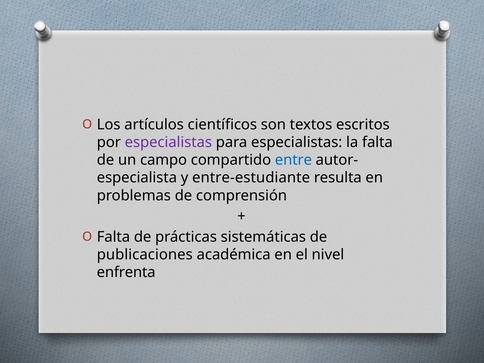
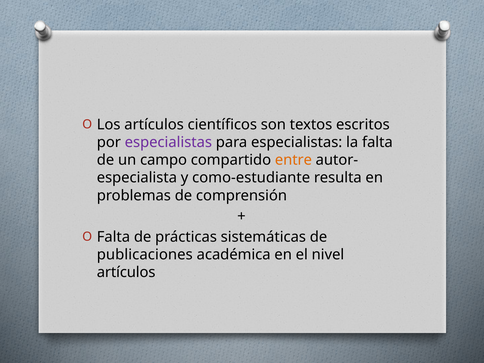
entre colour: blue -> orange
entre-estudiante: entre-estudiante -> como-estudiante
enfrenta at (126, 272): enfrenta -> artículos
